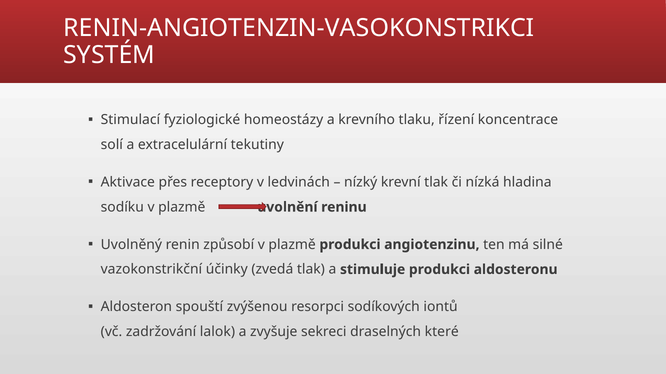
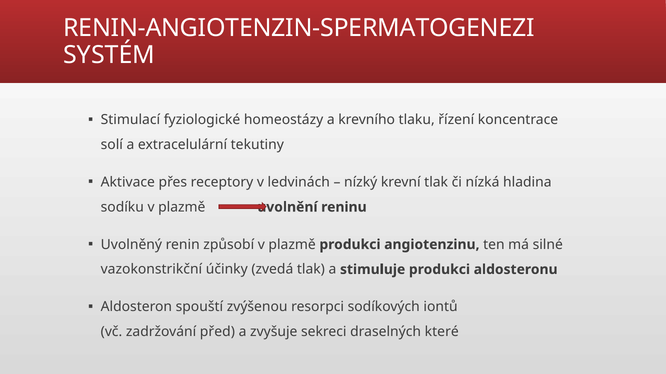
RENIN-ANGIOTENZIN-VASOKONSTRIKCI: RENIN-ANGIOTENZIN-VASOKONSTRIKCI -> RENIN-ANGIOTENZIN-SPERMATOGENEZI
lalok: lalok -> před
